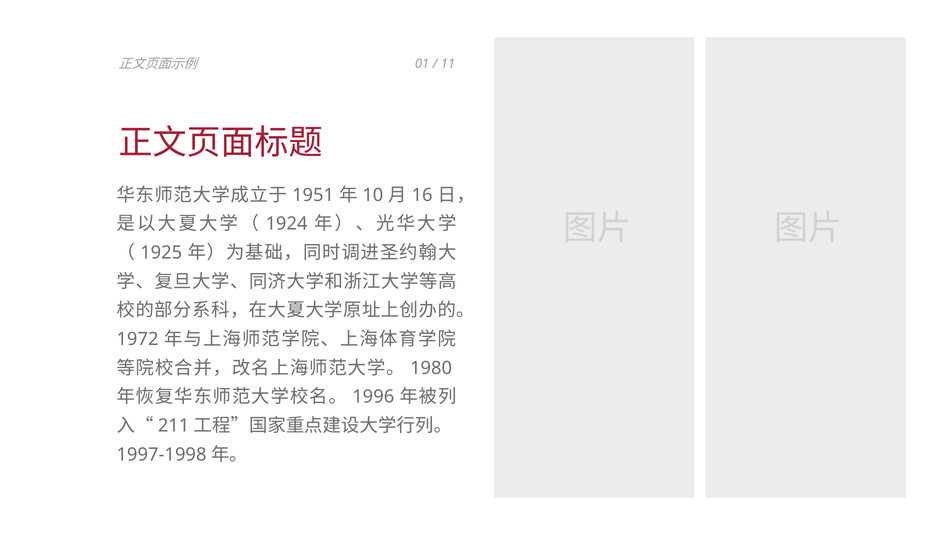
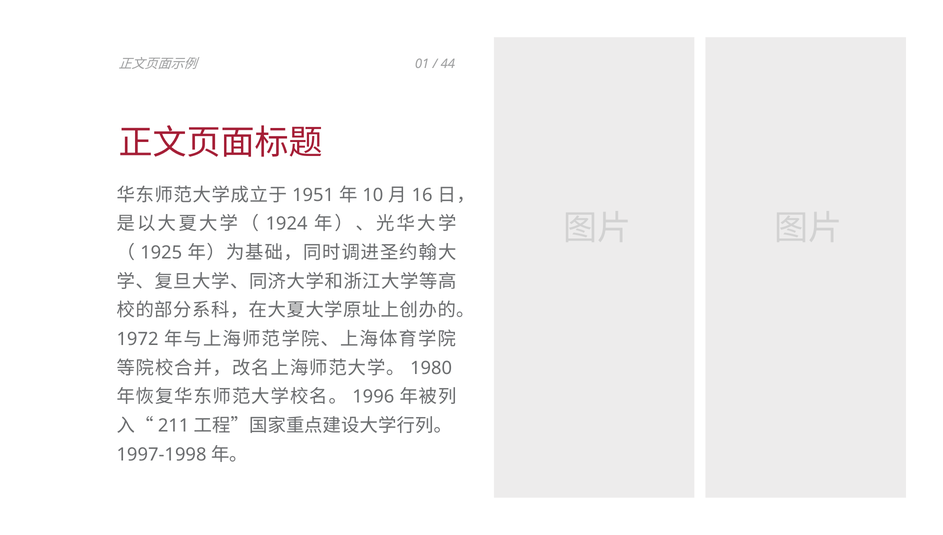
11: 11 -> 44
